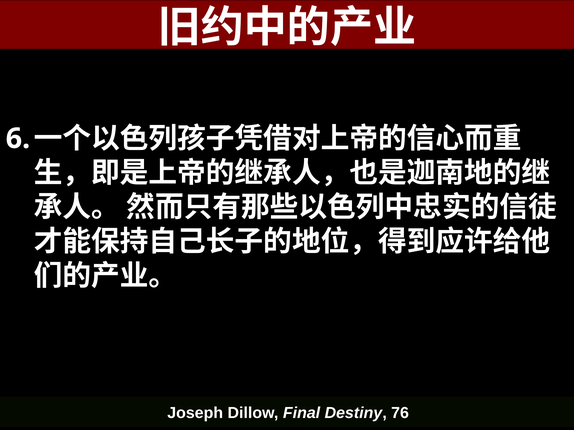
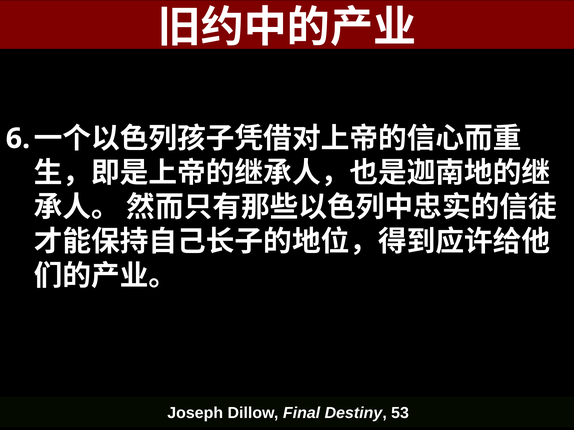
76: 76 -> 53
